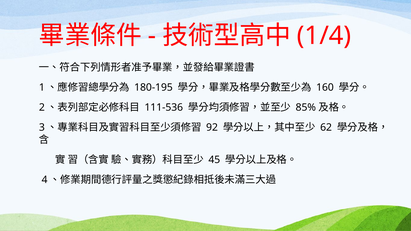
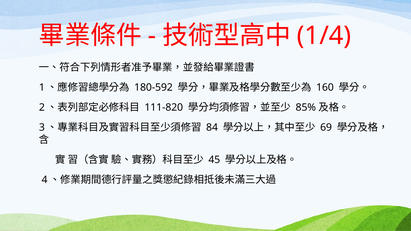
180-195: 180-195 -> 180-592
111-536: 111-536 -> 111-820
92: 92 -> 84
62: 62 -> 69
